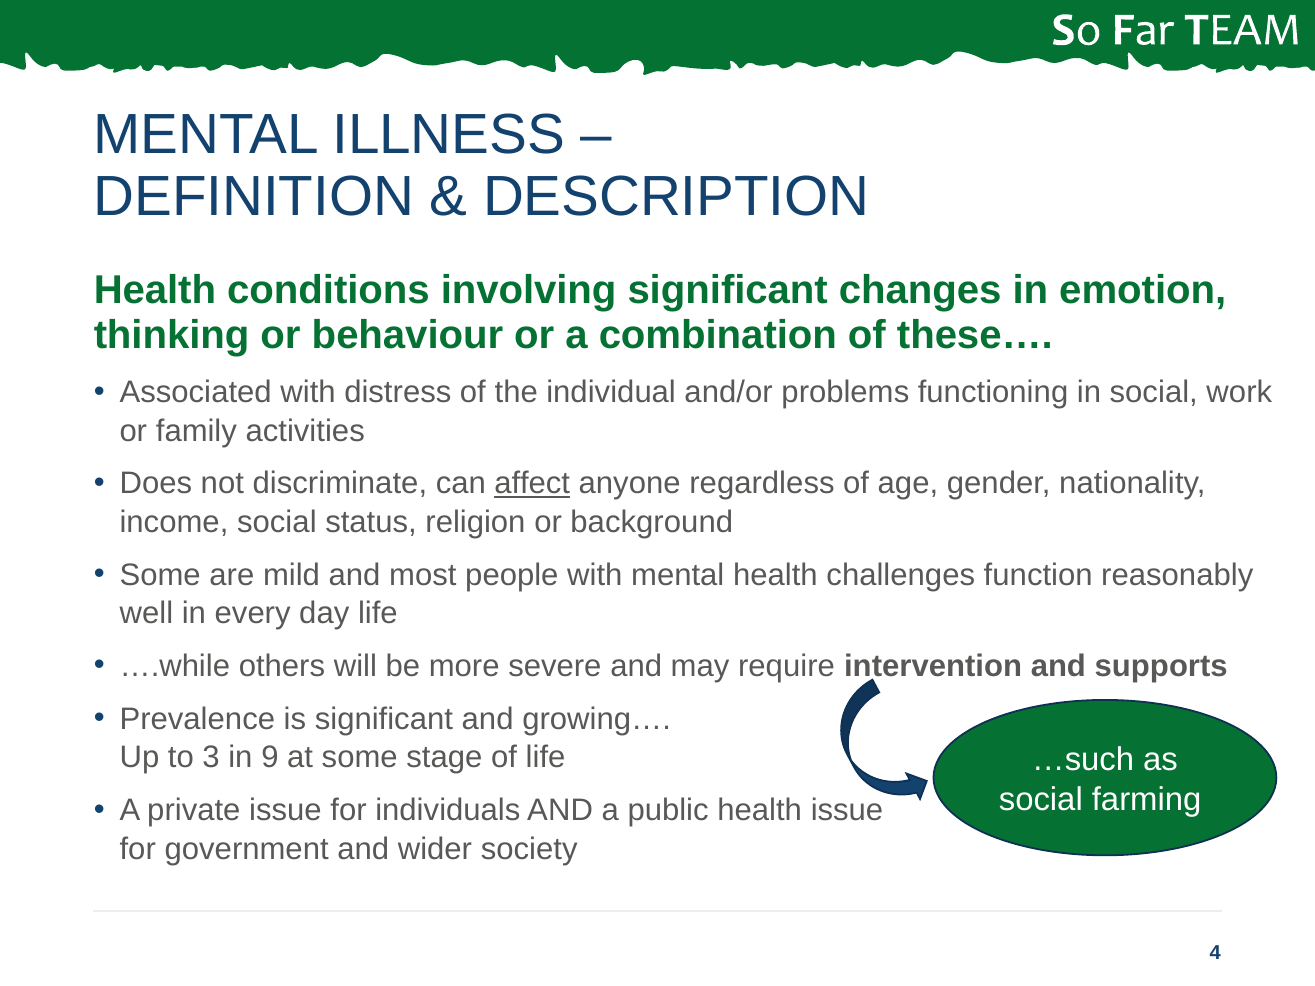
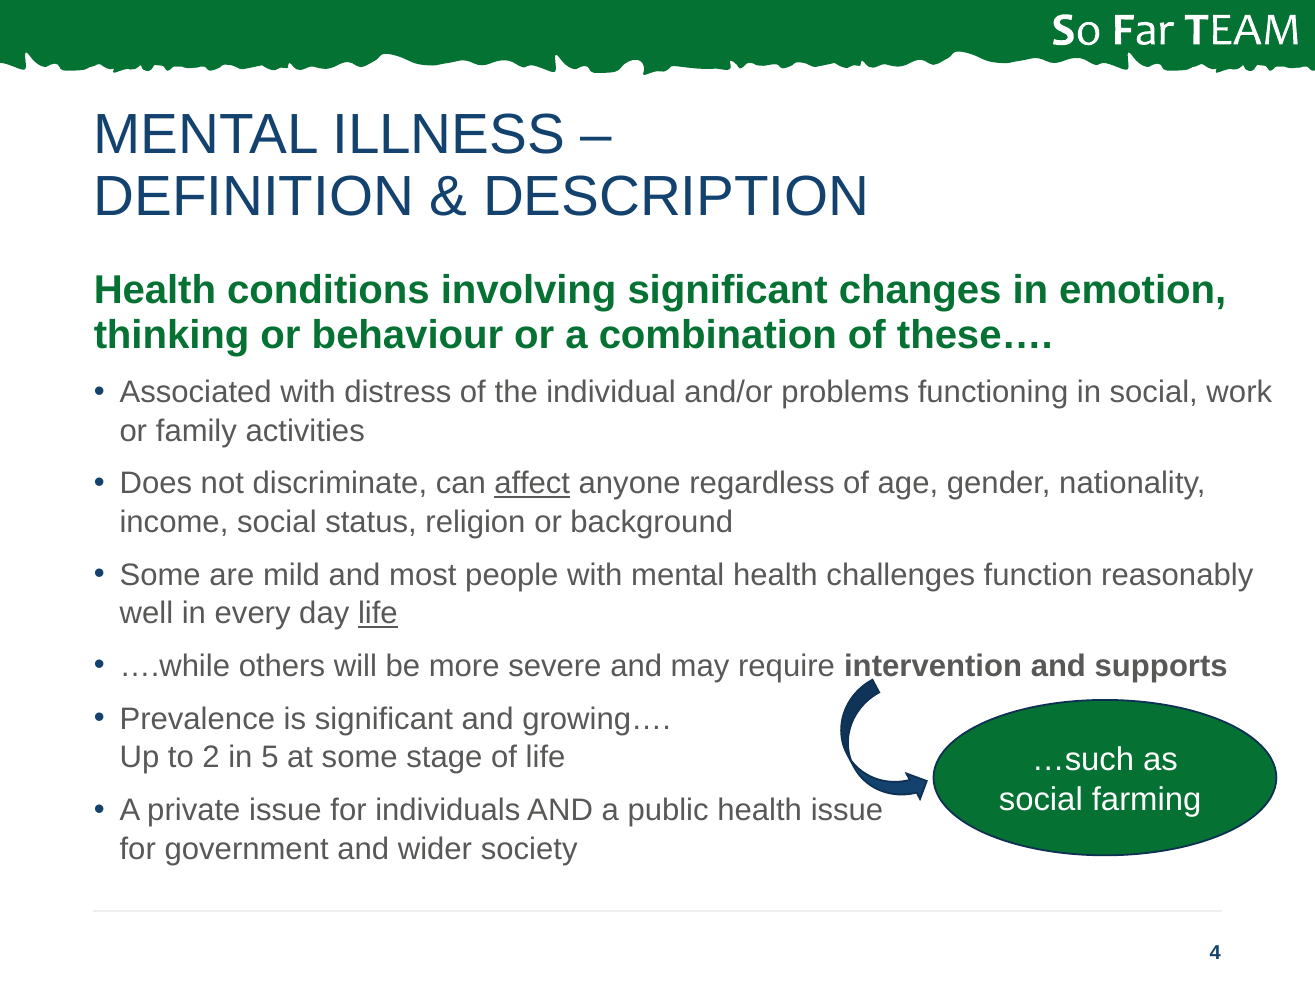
life at (378, 614) underline: none -> present
3: 3 -> 2
9: 9 -> 5
